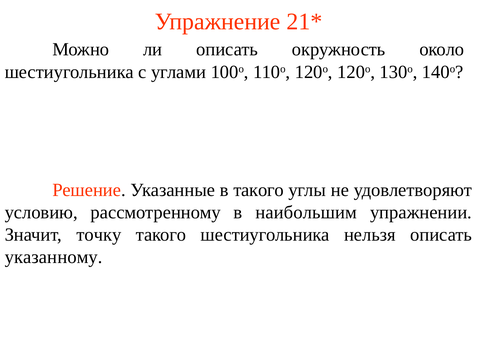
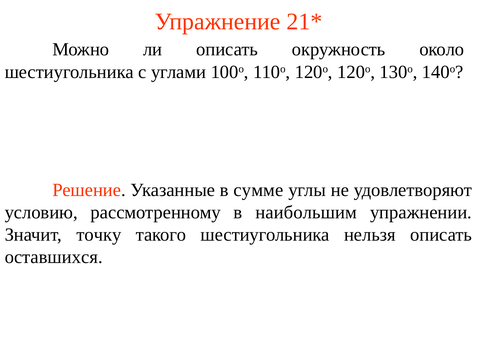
в такого: такого -> сумме
указанному: указанному -> оставшихся
